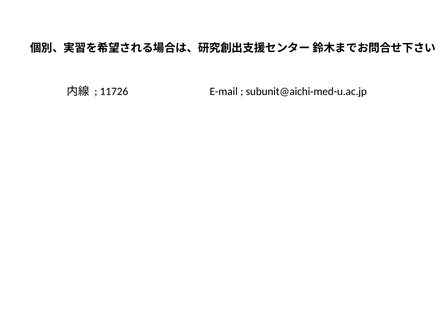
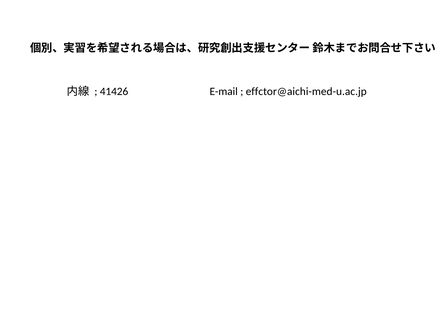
11726: 11726 -> 41426
subunit@aichi-med-u.ac.jp: subunit@aichi-med-u.ac.jp -> effctor@aichi-med-u.ac.jp
